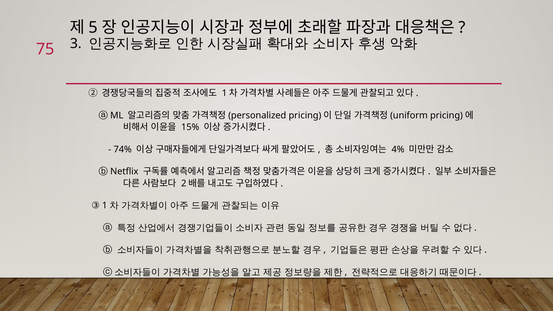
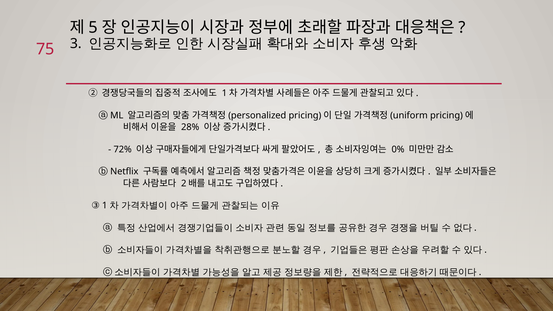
15%: 15% -> 28%
74%: 74% -> 72%
4%: 4% -> 0%
